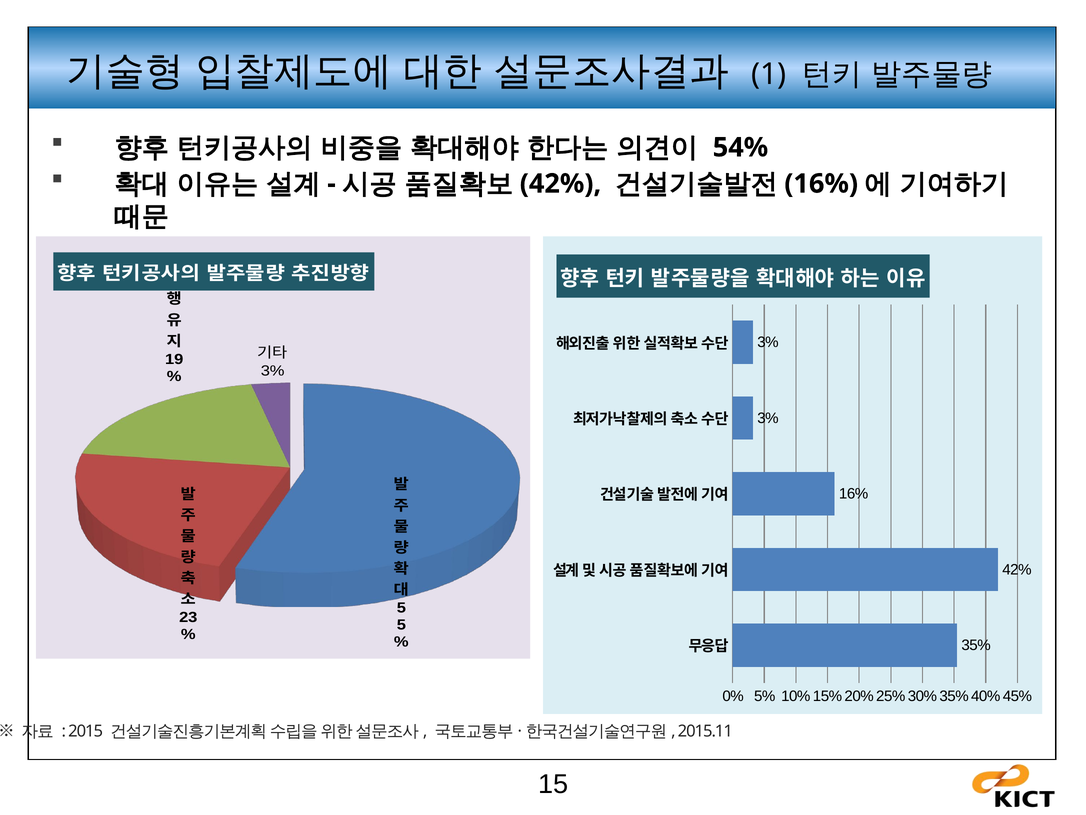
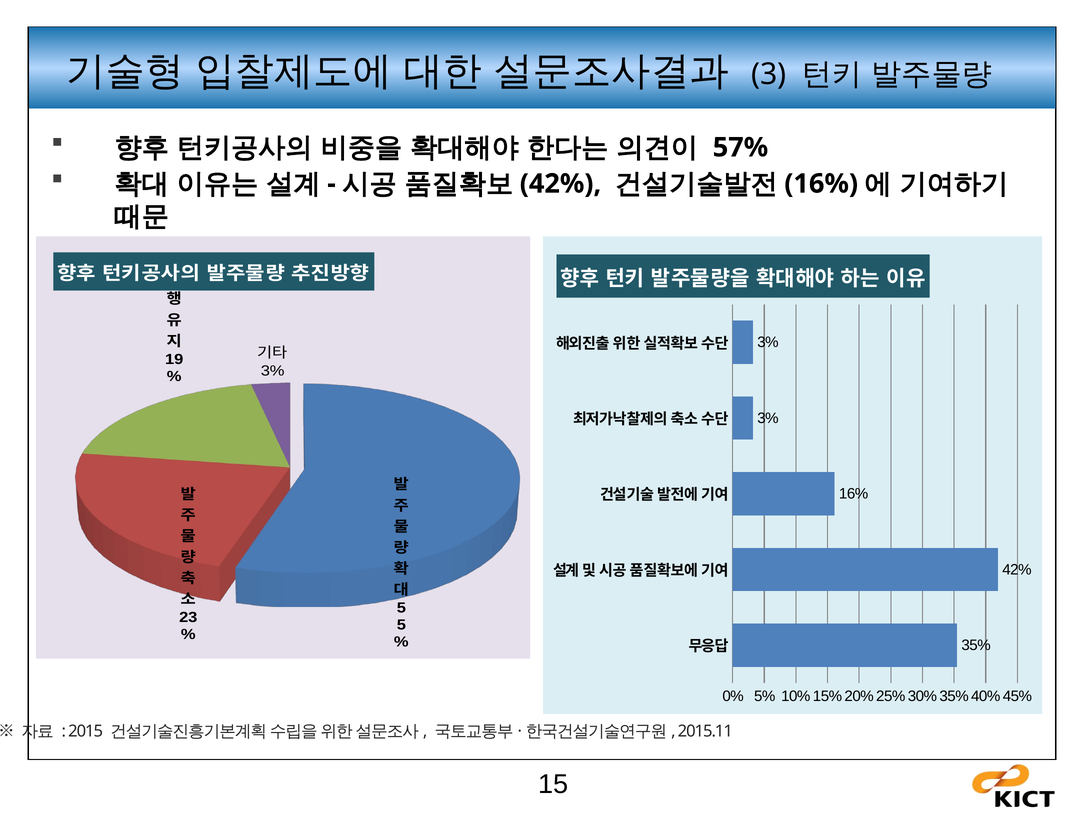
1: 1 -> 3
54%: 54% -> 57%
